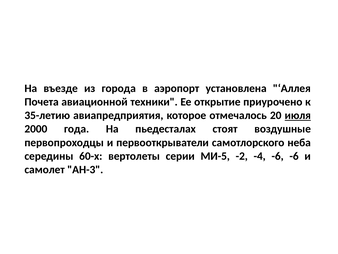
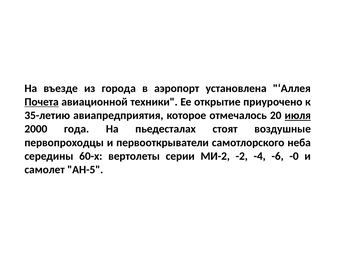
Почета underline: none -> present
МИ-5: МИ-5 -> МИ-2
-6 -6: -6 -> -0
АН-3: АН-3 -> АН-5
